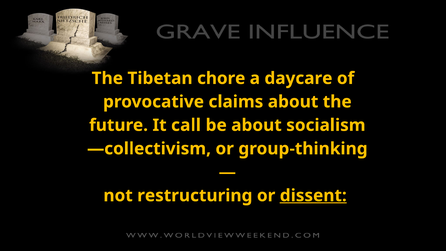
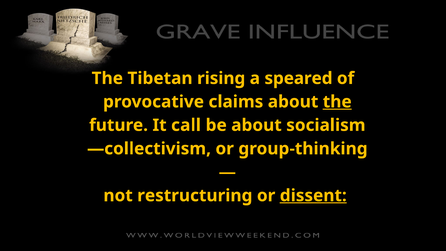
chore: chore -> rising
daycare: daycare -> speared
the at (337, 102) underline: none -> present
